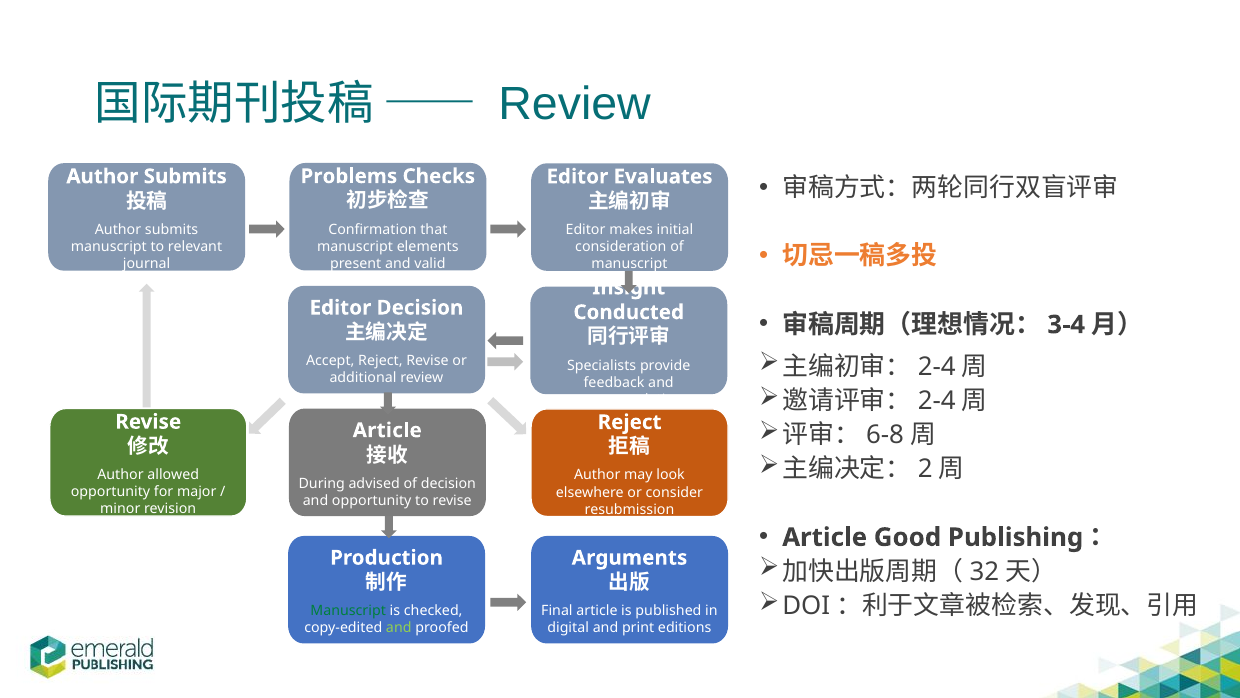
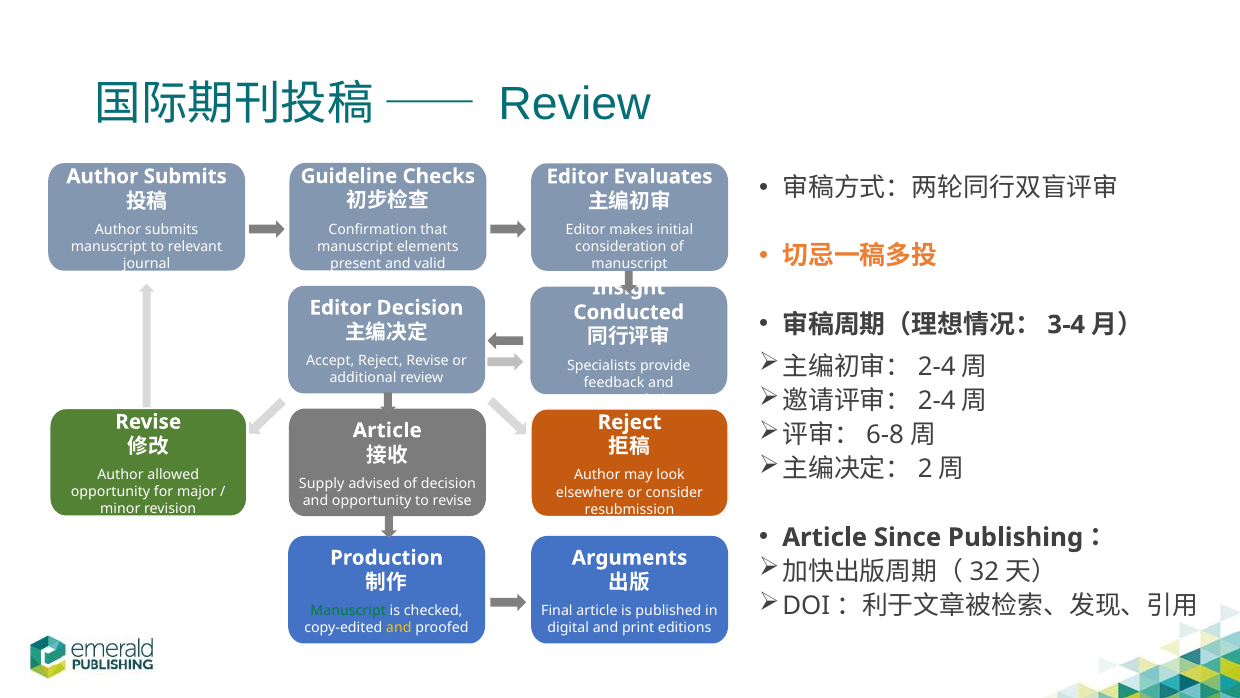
Problems: Problems -> Guideline
During: During -> Supply
Good: Good -> Since
and at (399, 627) colour: light green -> yellow
